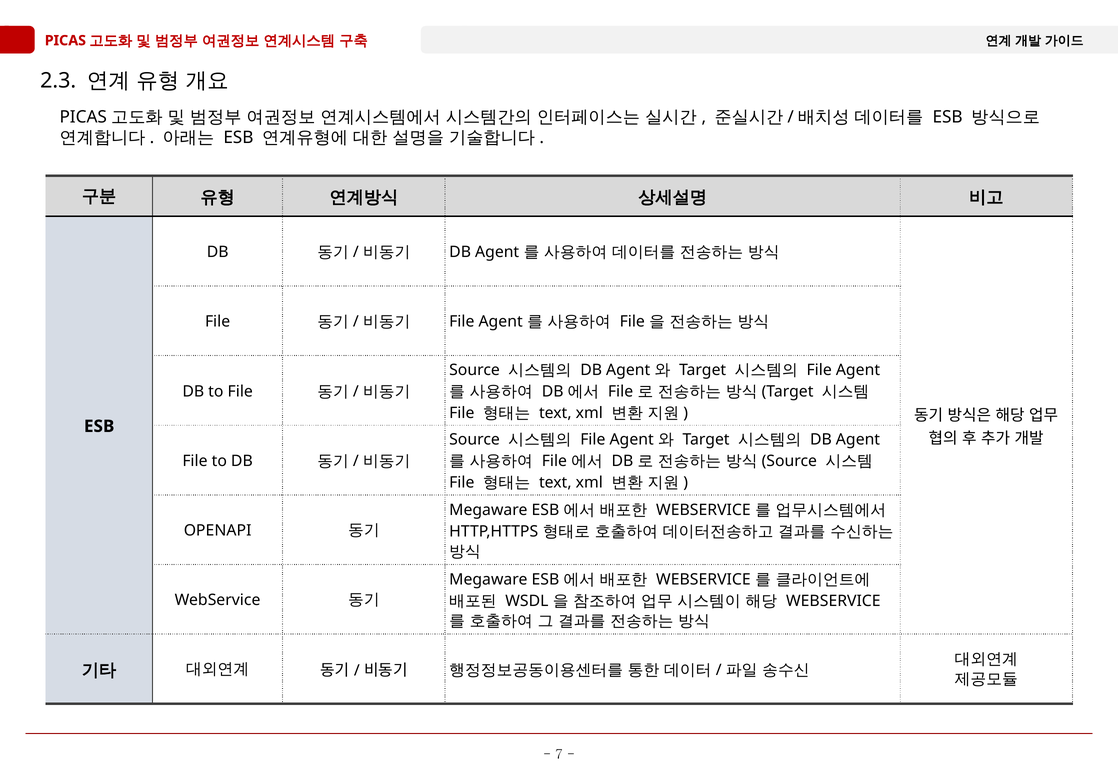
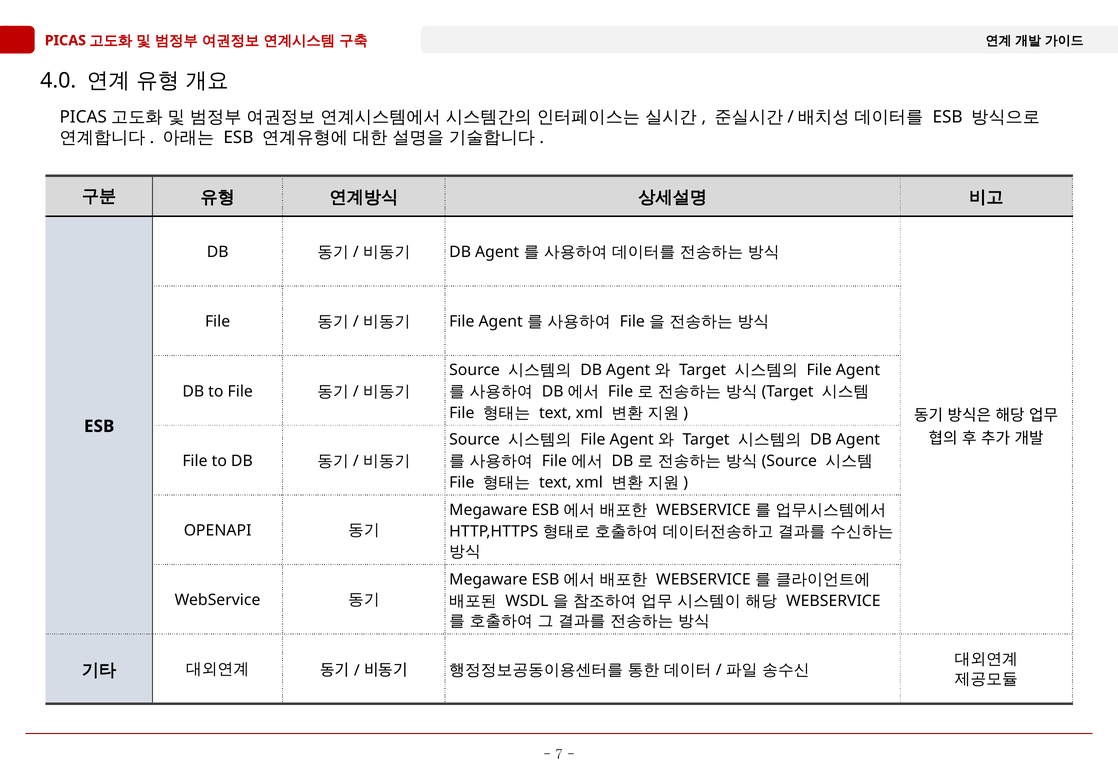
2.3: 2.3 -> 4.0
